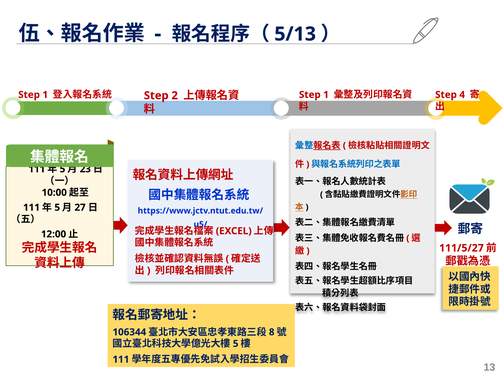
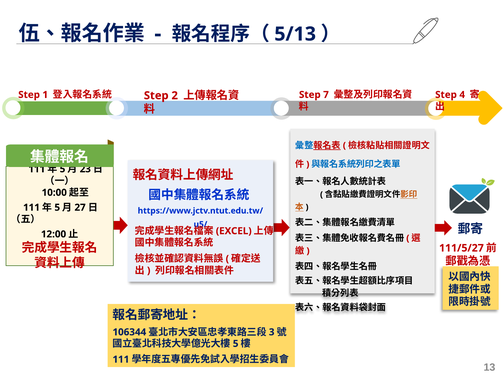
1 at (326, 95): 1 -> 7
8: 8 -> 3
